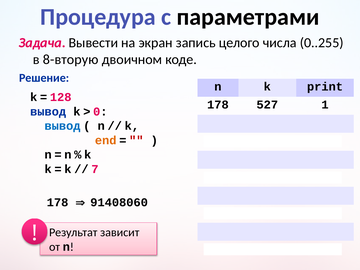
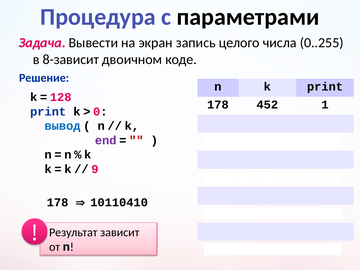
8-вторую: 8-вторую -> 8-зависит
527: 527 -> 452
вывод at (48, 112): вывод -> print
end colour: orange -> purple
7: 7 -> 9
91408060: 91408060 -> 10110410
